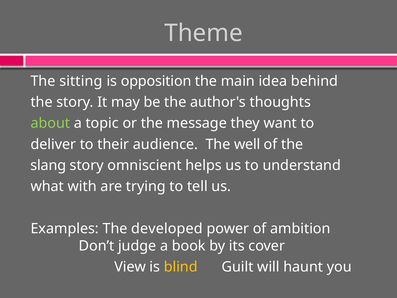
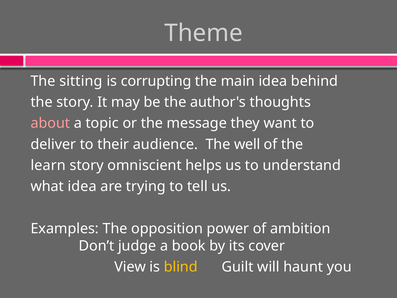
opposition: opposition -> corrupting
about colour: light green -> pink
slang: slang -> learn
what with: with -> idea
developed: developed -> opposition
